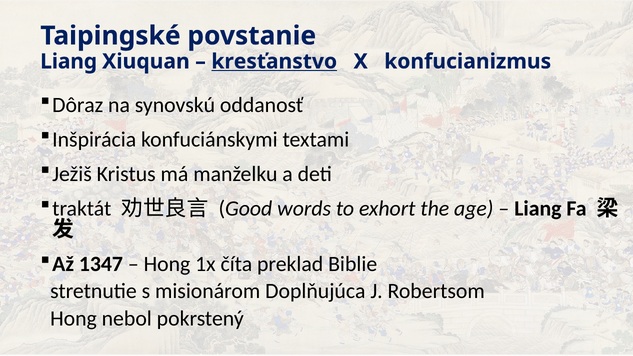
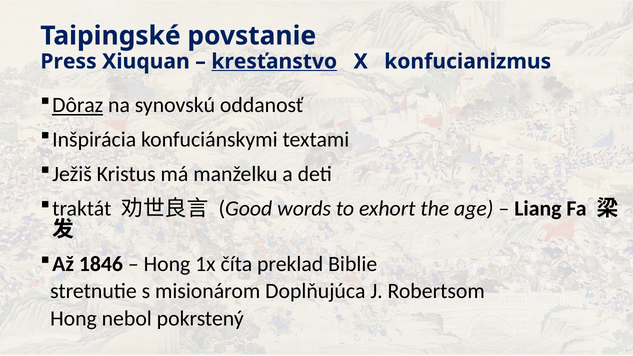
Liang at (69, 61): Liang -> Press
Dôraz underline: none -> present
1347: 1347 -> 1846
